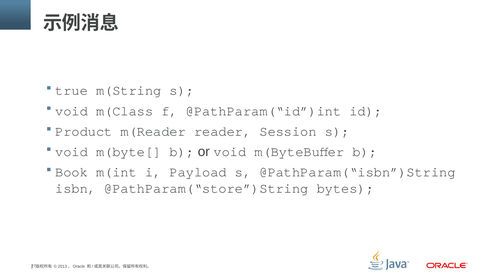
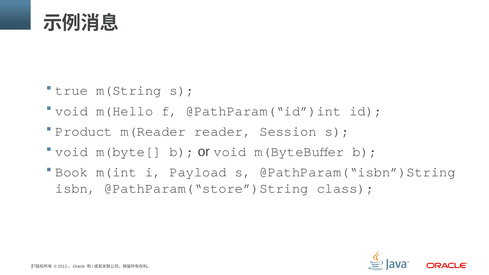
m(Class: m(Class -> m(Hello
bytes: bytes -> class
